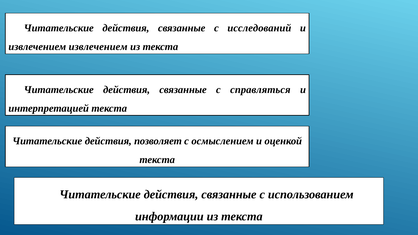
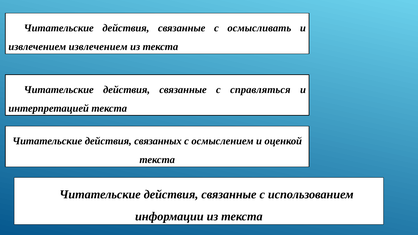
исследований: исследований -> осмысливать
позволяет: позволяет -> связанных
